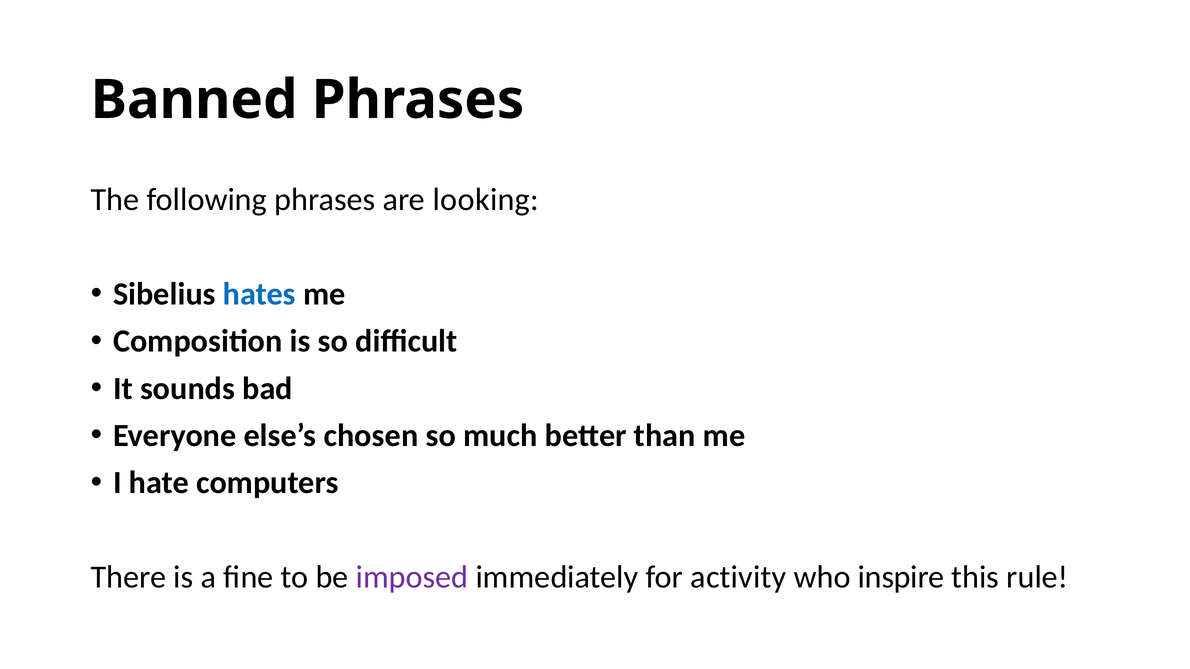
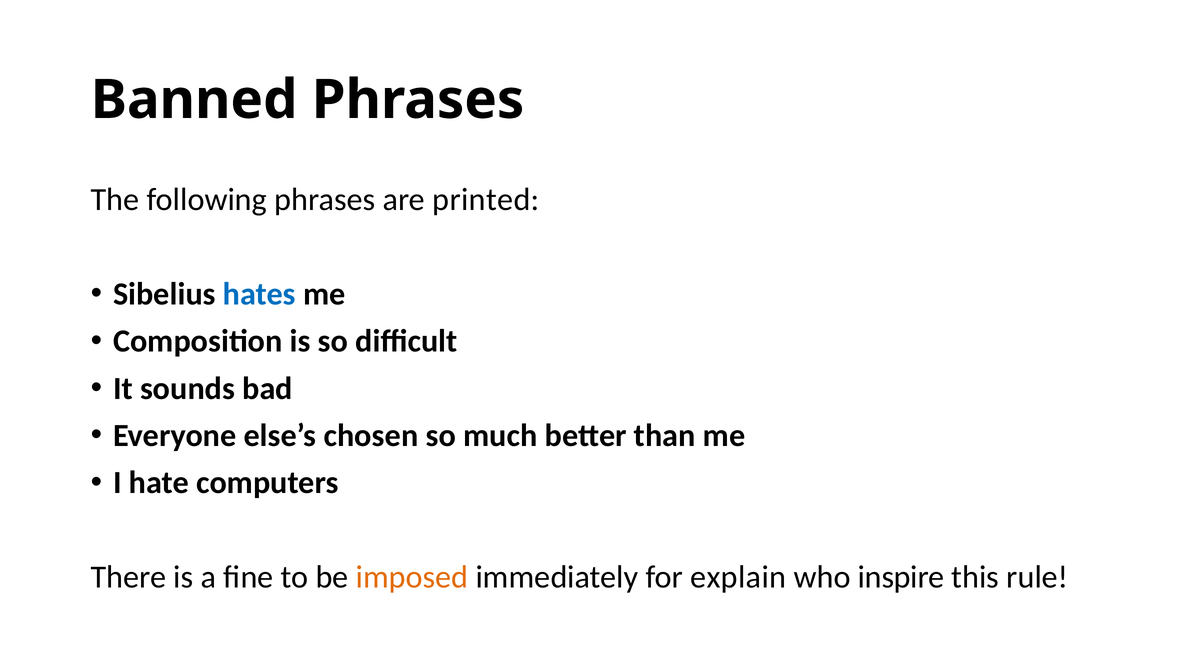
looking: looking -> printed
imposed colour: purple -> orange
activity: activity -> explain
